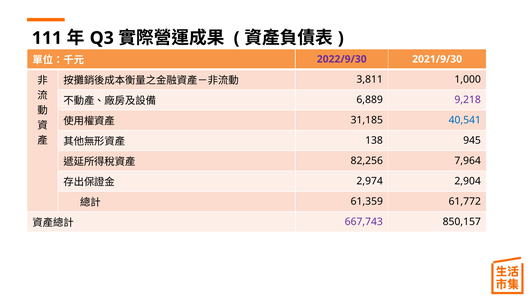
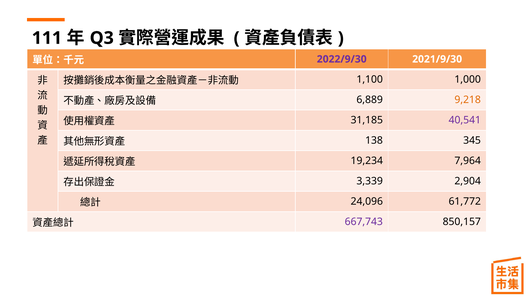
3,811: 3,811 -> 1,100
9,218 colour: purple -> orange
40,541 colour: blue -> purple
945: 945 -> 345
82,256: 82,256 -> 19,234
2,974: 2,974 -> 3,339
61,359: 61,359 -> 24,096
